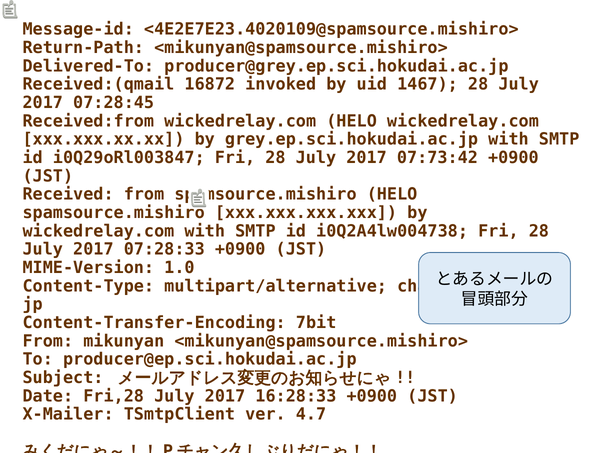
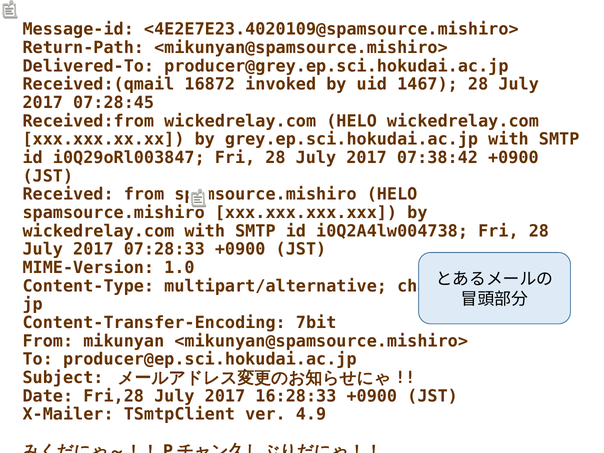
07:73:42: 07:73:42 -> 07:38:42
4.7: 4.7 -> 4.9
